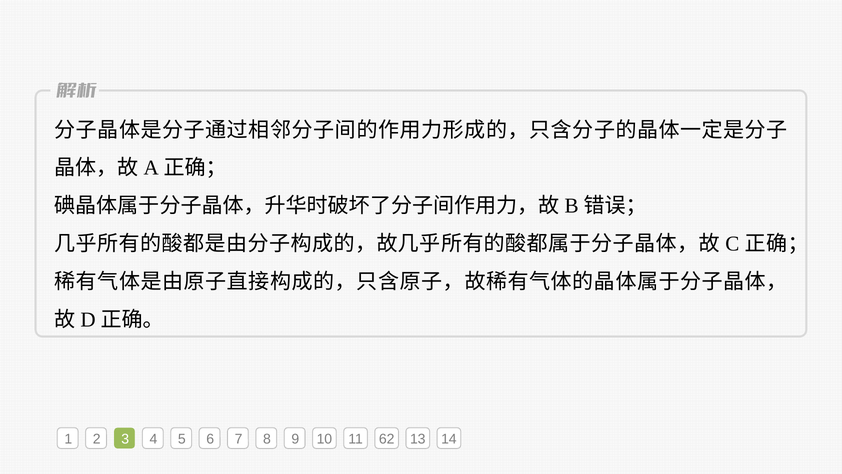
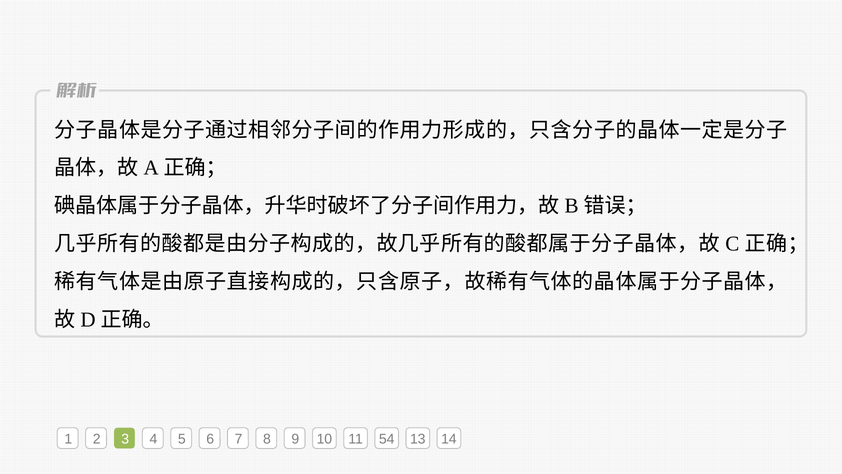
62: 62 -> 54
